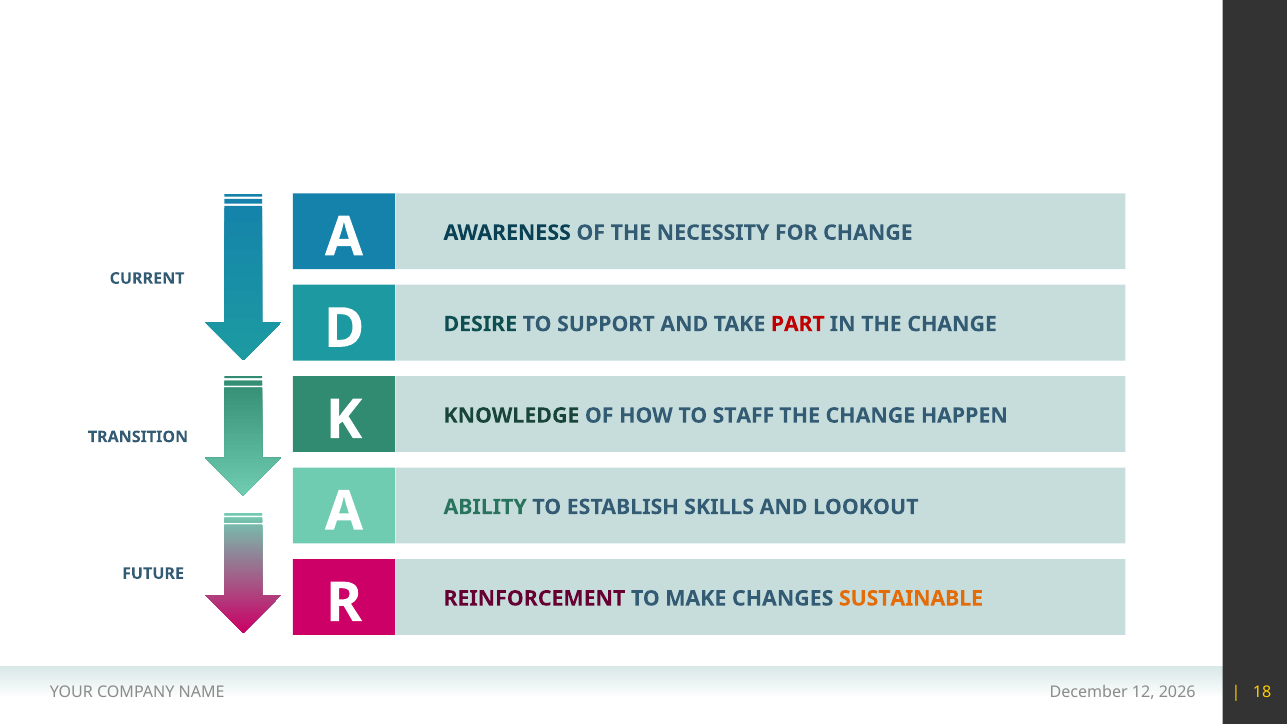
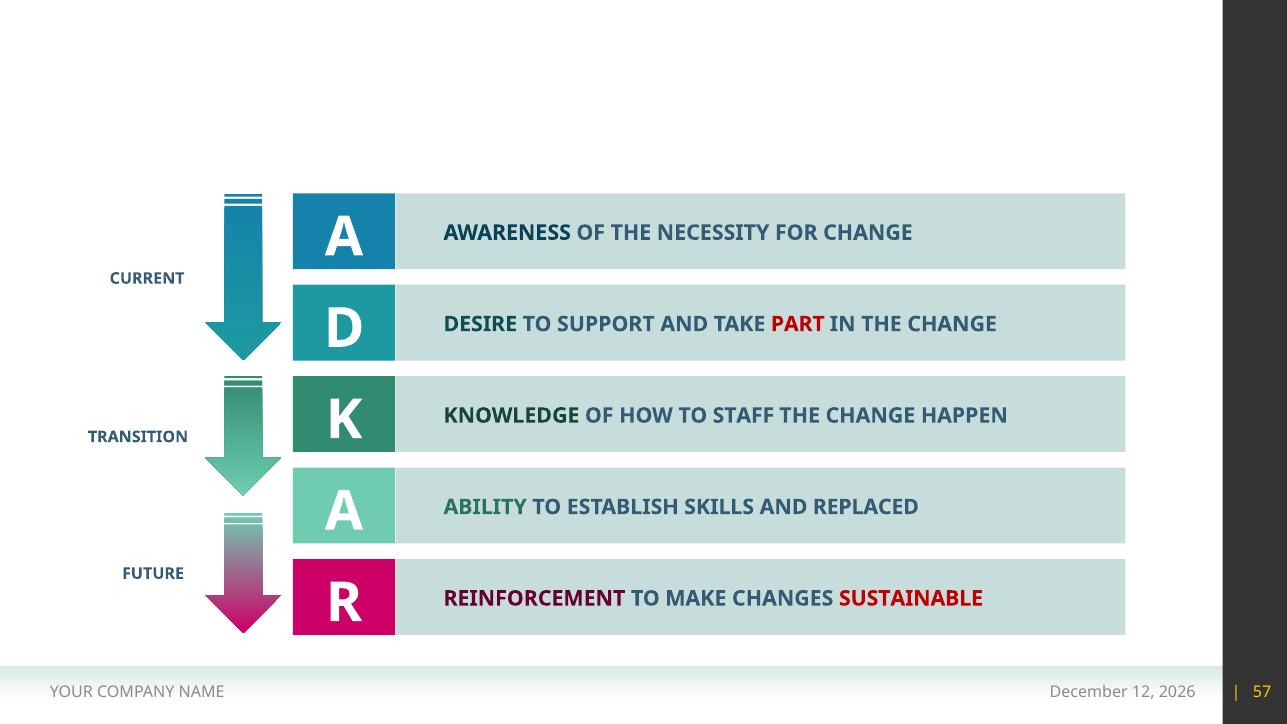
LOOKOUT: LOOKOUT -> REPLACED
SUSTAINABLE colour: orange -> red
18: 18 -> 57
